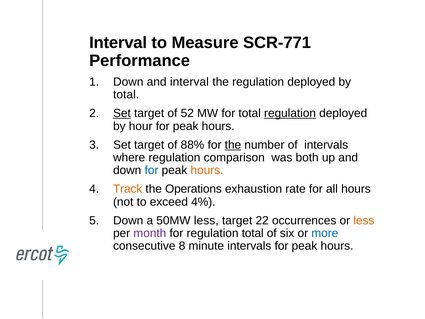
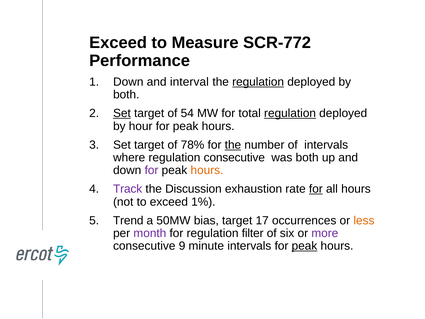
Interval at (118, 43): Interval -> Exceed
SCR-771: SCR-771 -> SCR-772
regulation at (258, 82) underline: none -> present
total at (126, 95): total -> both
52: 52 -> 54
88%: 88% -> 78%
regulation comparison: comparison -> consecutive
for at (151, 170) colour: blue -> purple
Track colour: orange -> purple
Operations: Operations -> Discussion
for at (316, 189) underline: none -> present
4%: 4% -> 1%
5 Down: Down -> Trend
50MW less: less -> bias
22: 22 -> 17
regulation total: total -> filter
more colour: blue -> purple
8: 8 -> 9
peak at (304, 246) underline: none -> present
